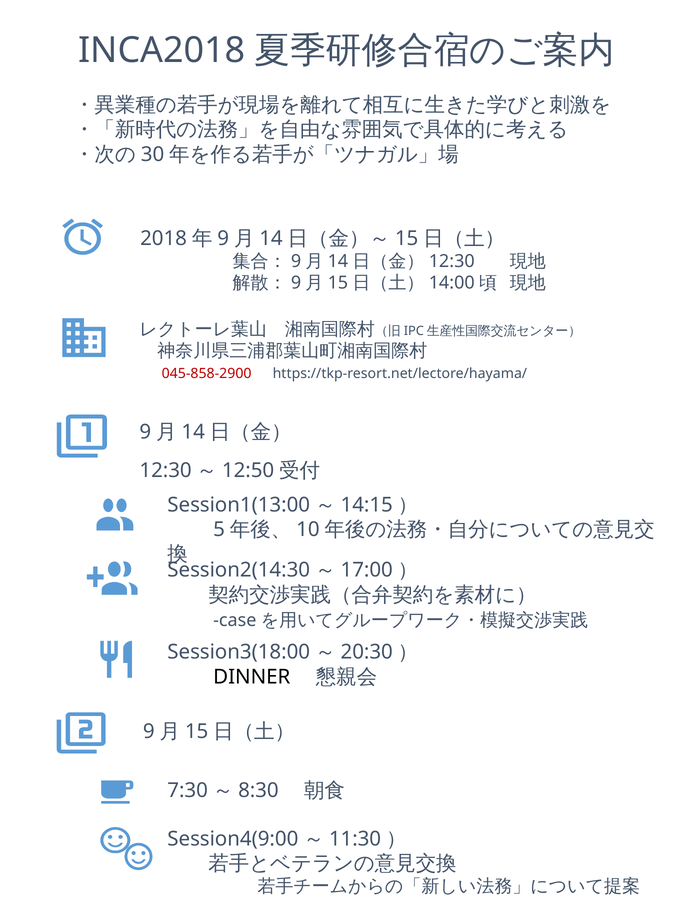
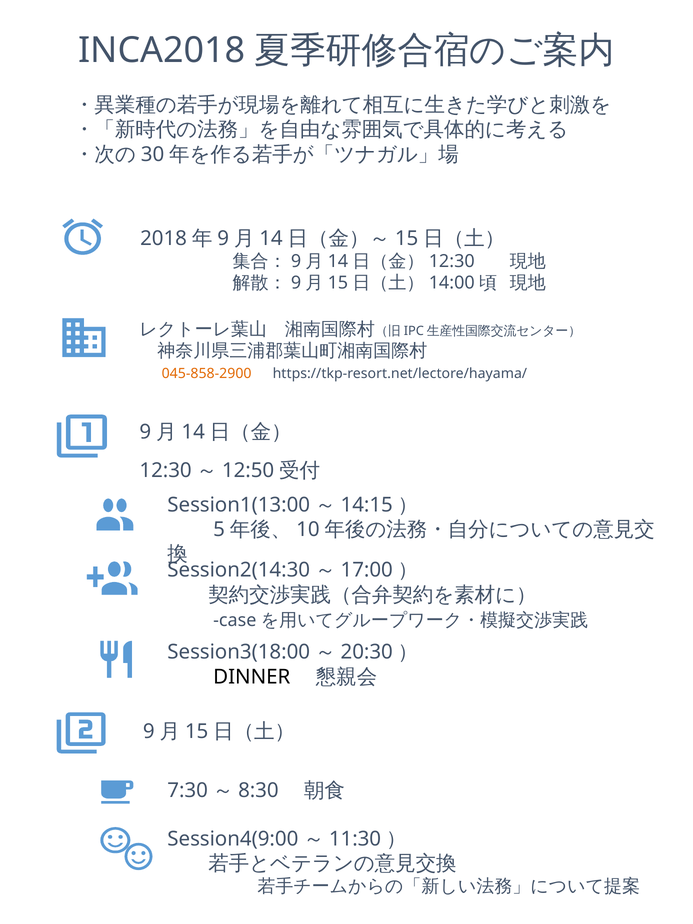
045-858-2900 colour: red -> orange
